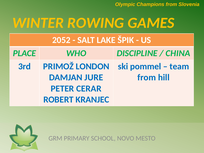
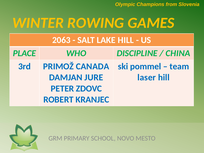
2052: 2052 -> 2063
LAKE ŠPIK: ŠPIK -> HILL
LONDON: LONDON -> CANADA
from at (147, 77): from -> laser
CERAR: CERAR -> ZDOVC
